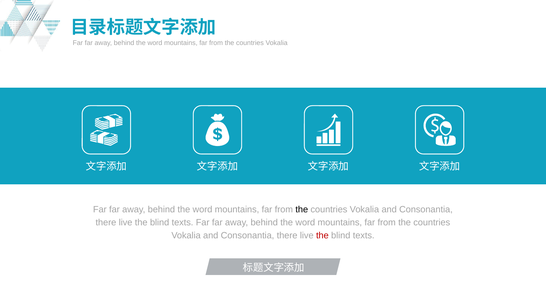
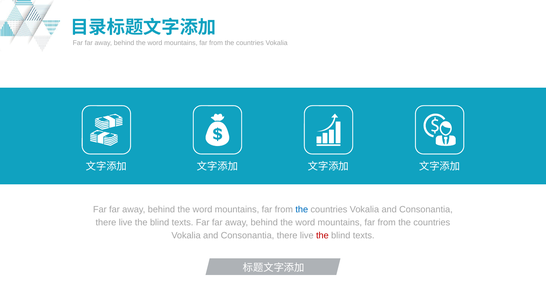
the at (302, 210) colour: black -> blue
